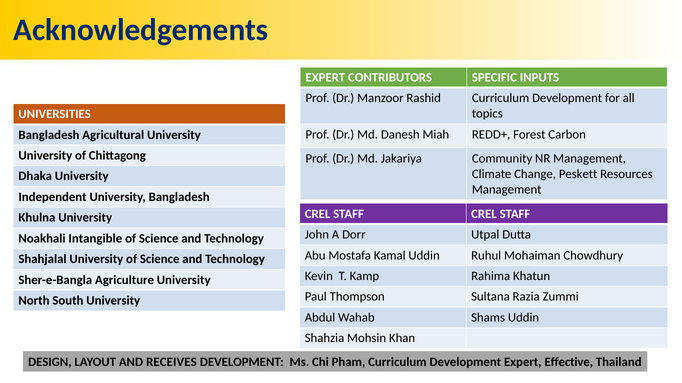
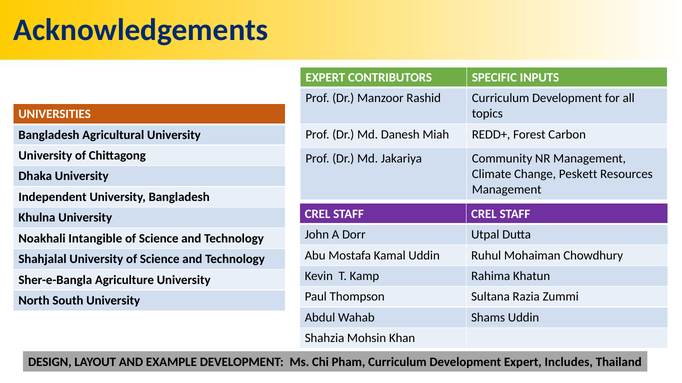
RECEIVES: RECEIVES -> EXAMPLE
Effective: Effective -> Includes
